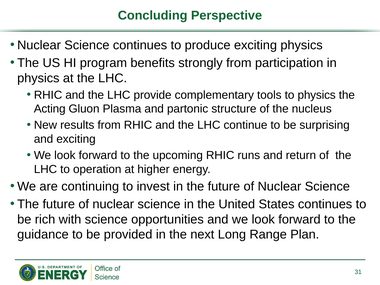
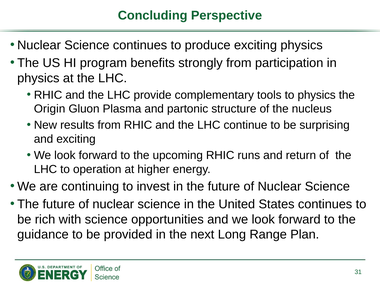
Acting: Acting -> Origin
